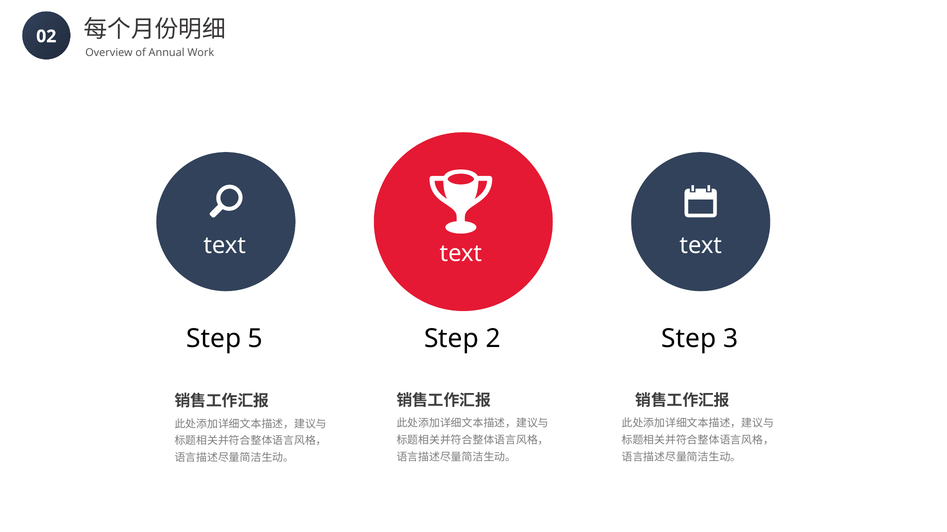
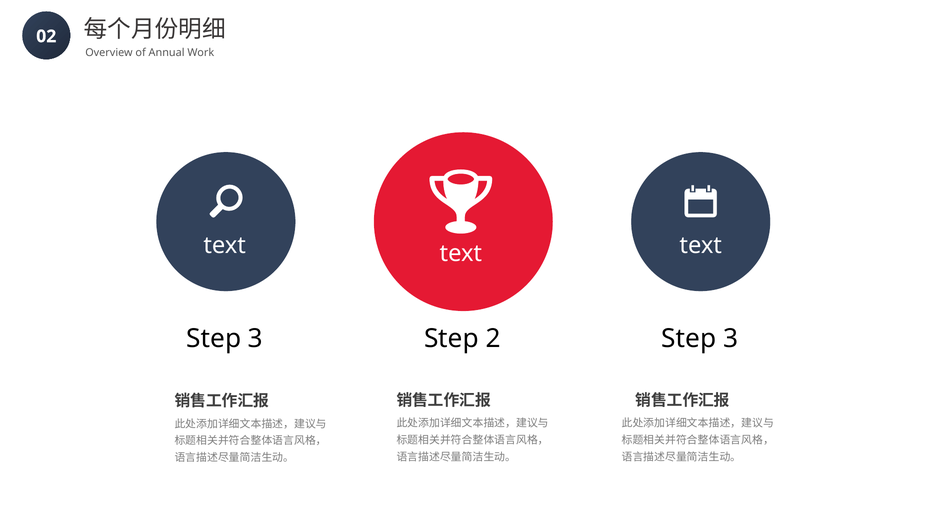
5 at (255, 339): 5 -> 3
